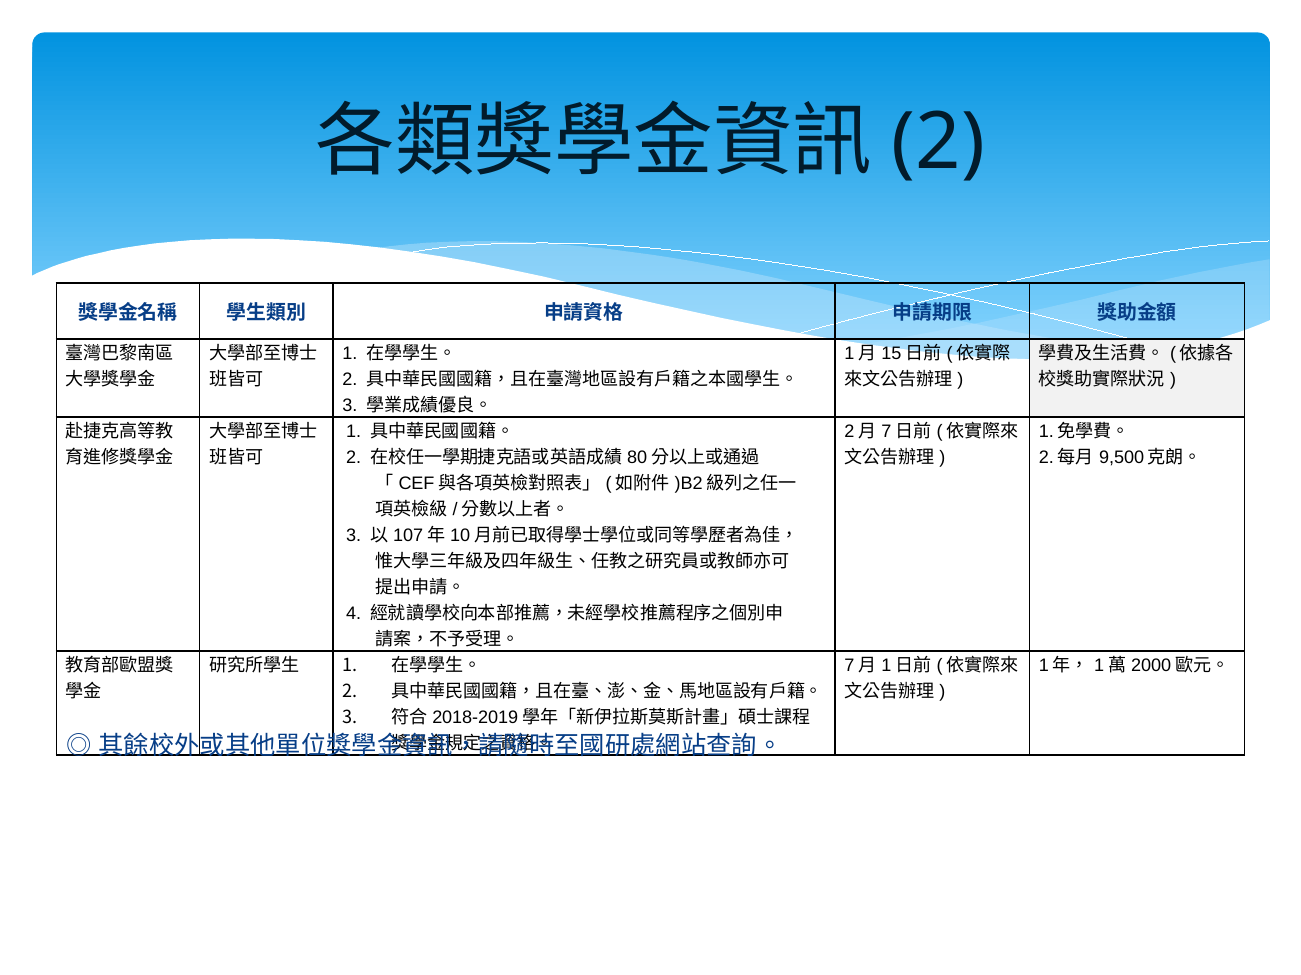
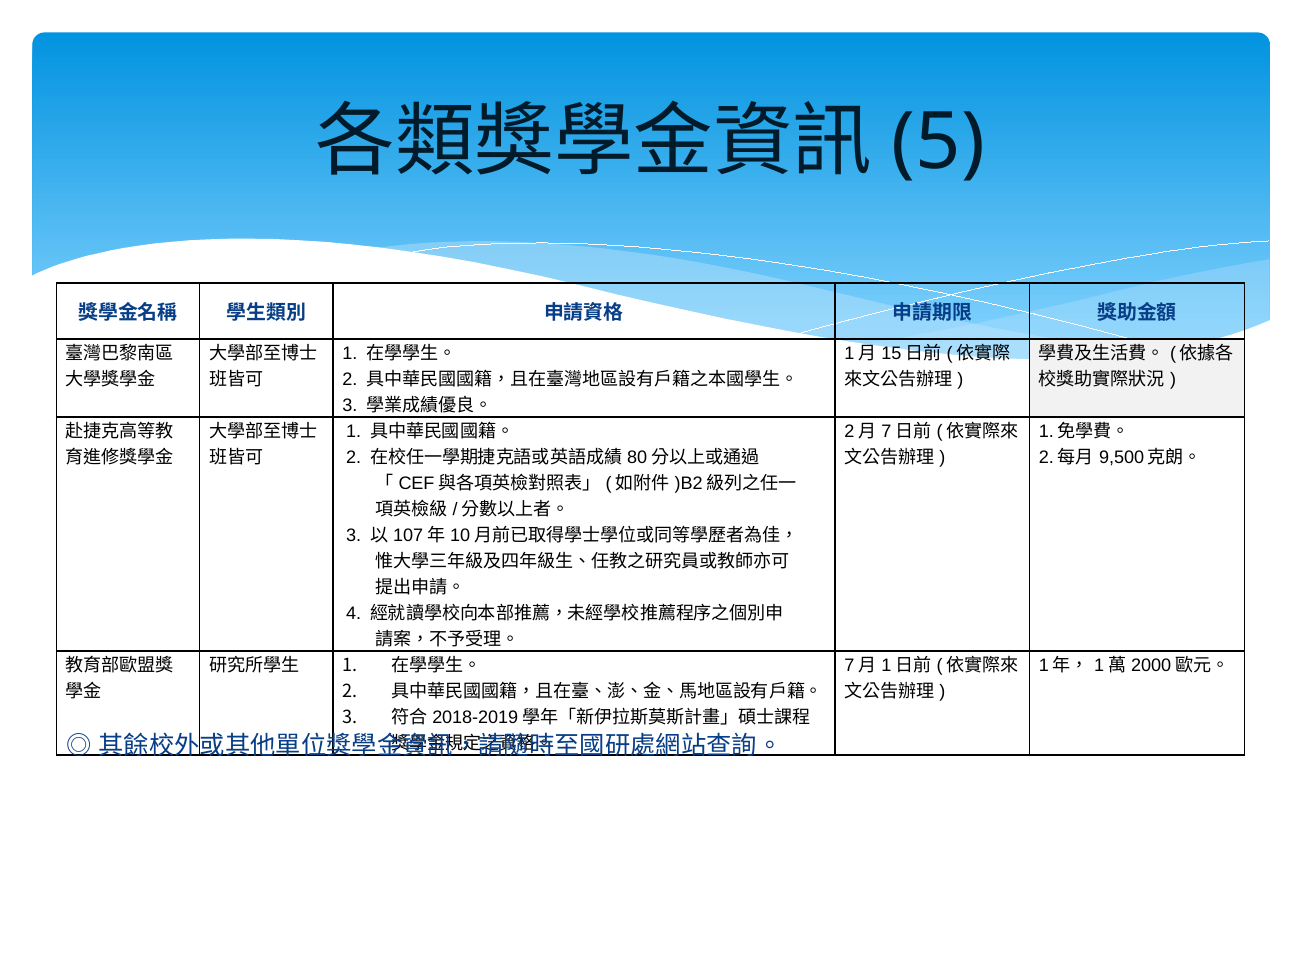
2 at (938, 143): 2 -> 5
